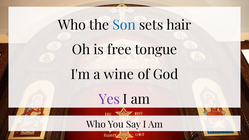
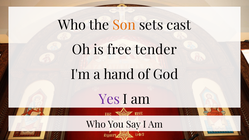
Son colour: blue -> orange
hair: hair -> cast
tongue: tongue -> tender
wine: wine -> hand
